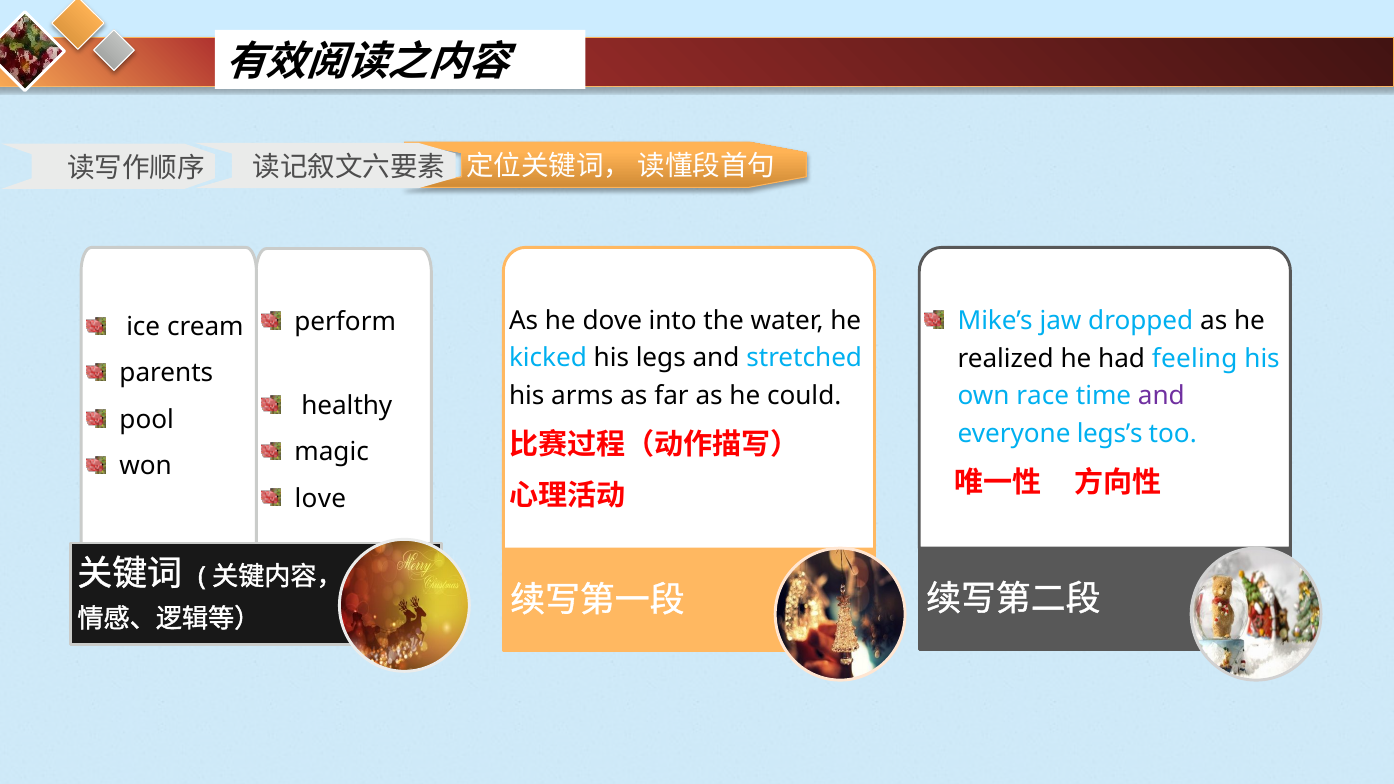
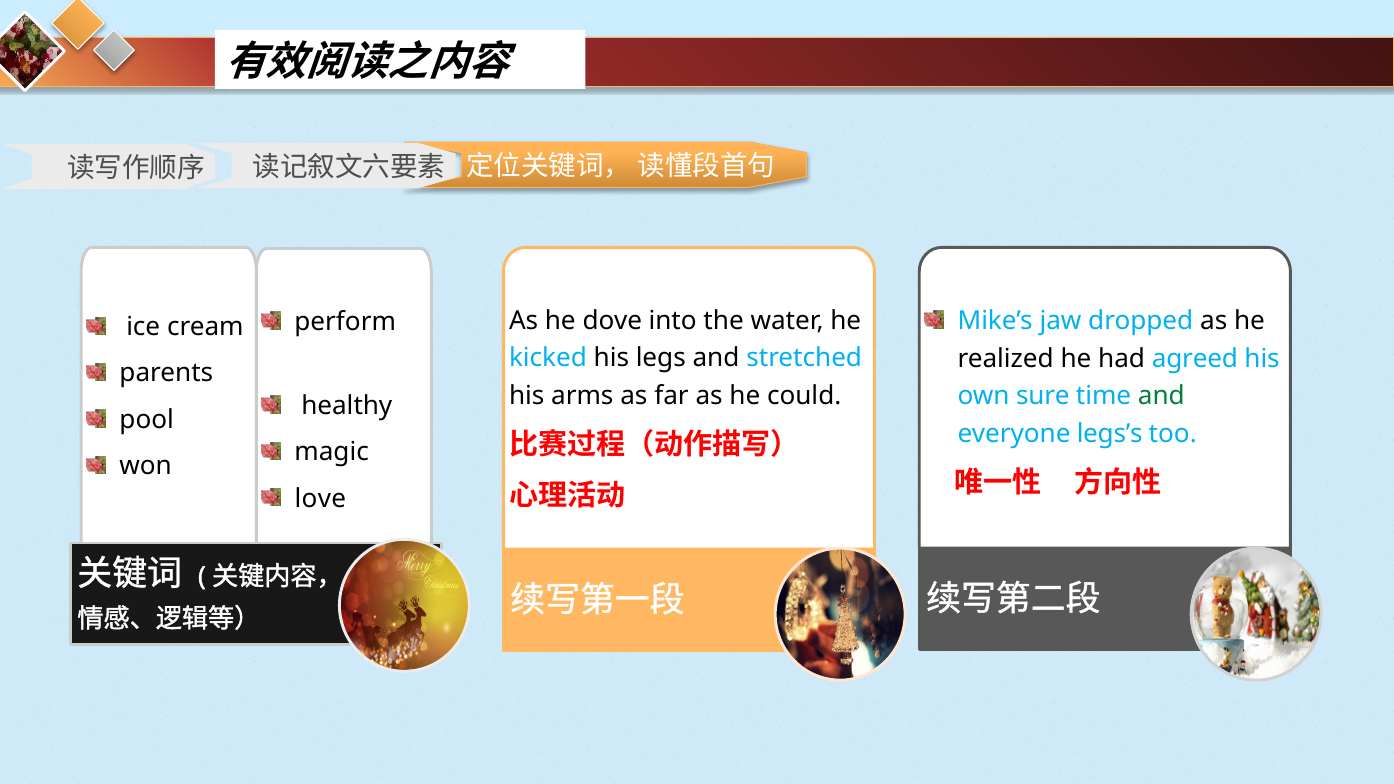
feeling: feeling -> agreed
race: race -> sure
and at (1161, 396) colour: purple -> green
